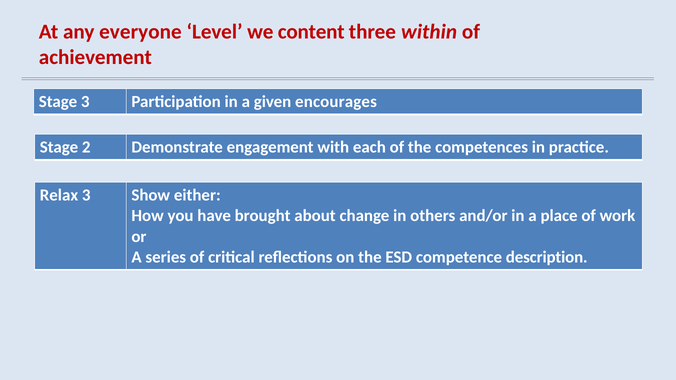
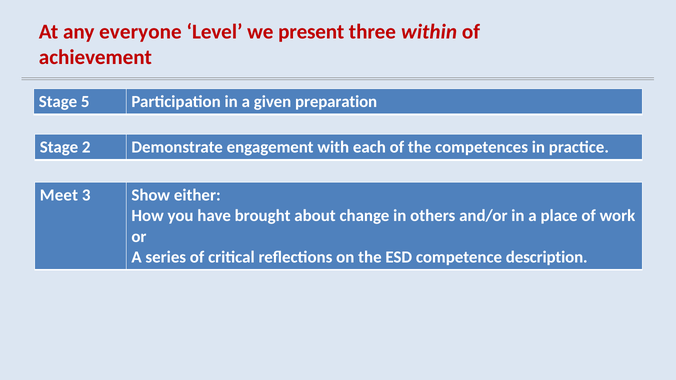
content: content -> present
Stage 3: 3 -> 5
encourages: encourages -> preparation
Relax: Relax -> Meet
